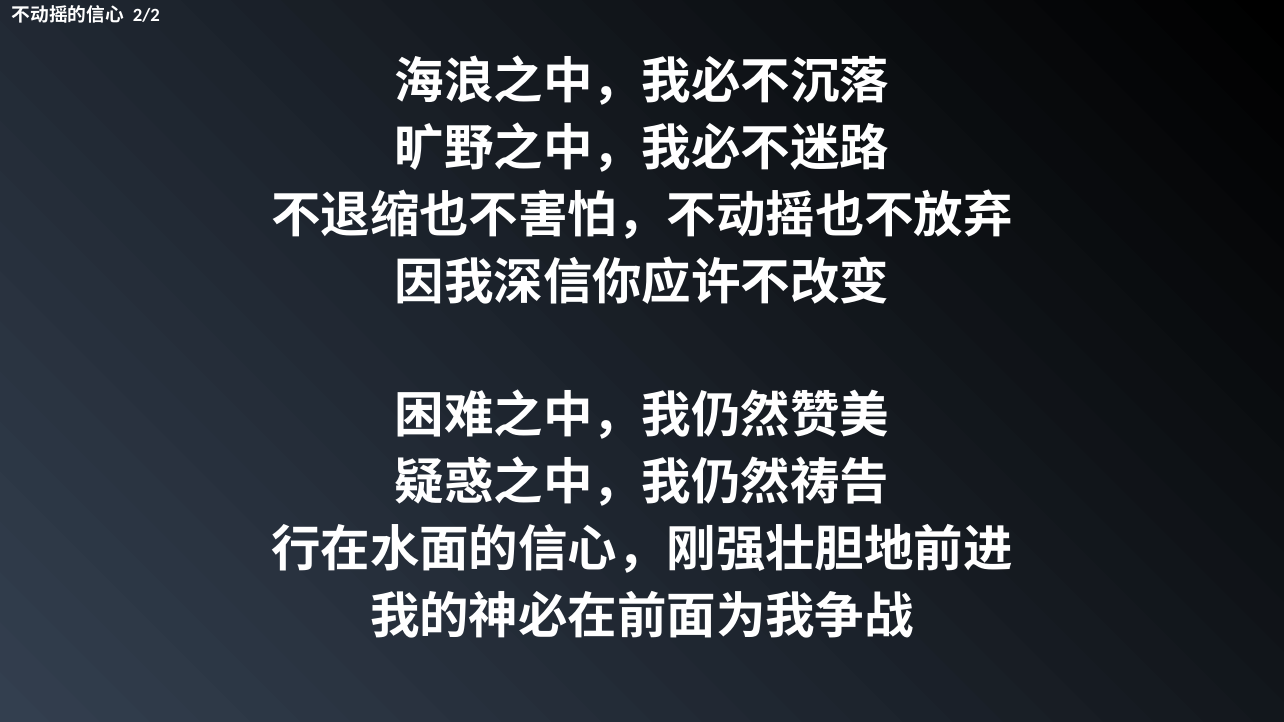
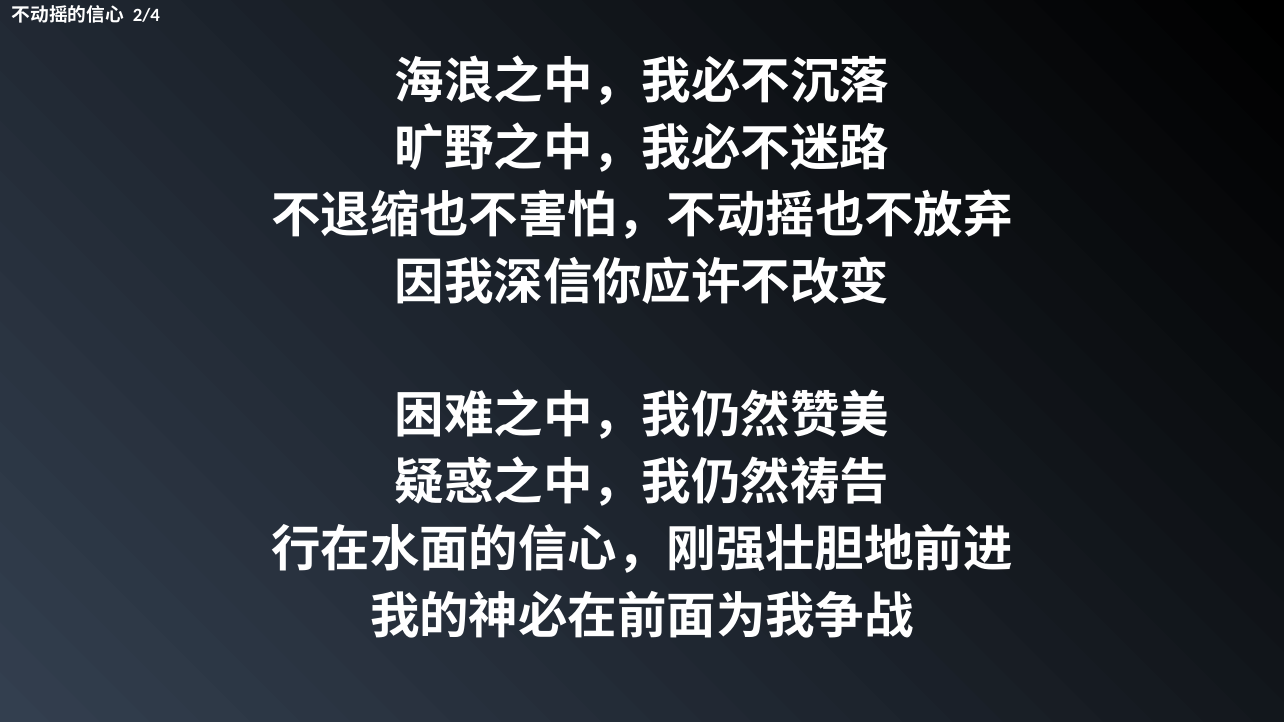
2/2: 2/2 -> 2/4
